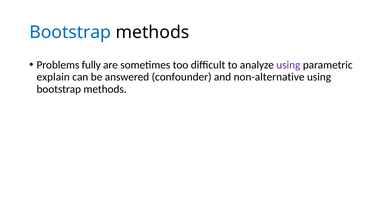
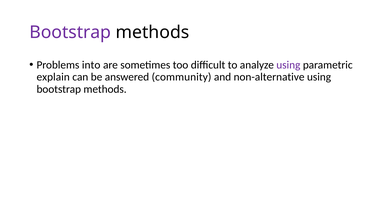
Bootstrap at (70, 32) colour: blue -> purple
fully: fully -> into
confounder: confounder -> community
